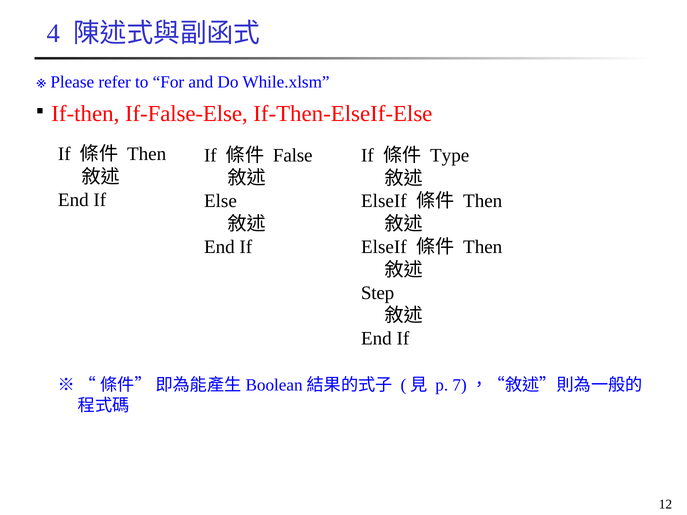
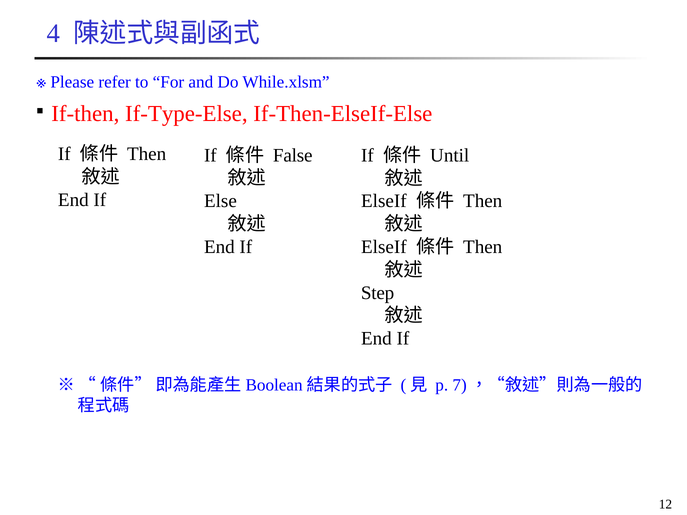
If-False-Else: If-False-Else -> If-Type-Else
Type: Type -> Until
